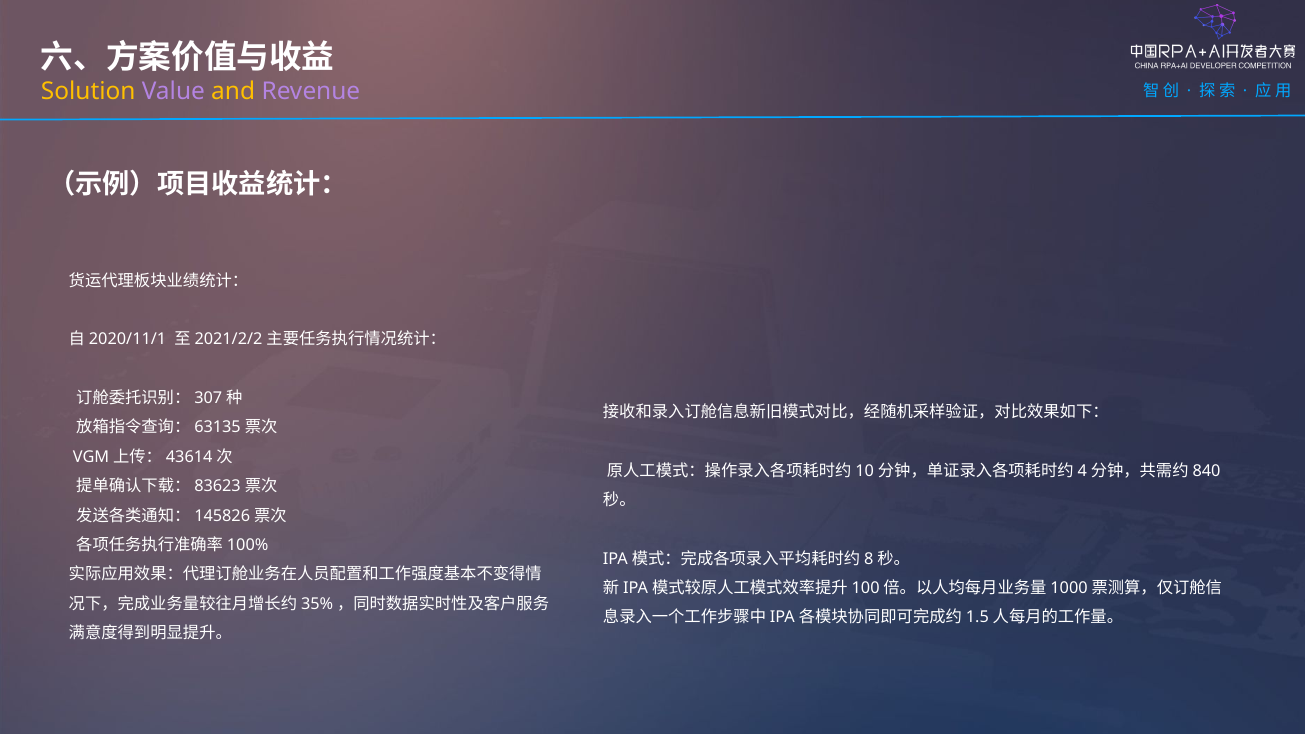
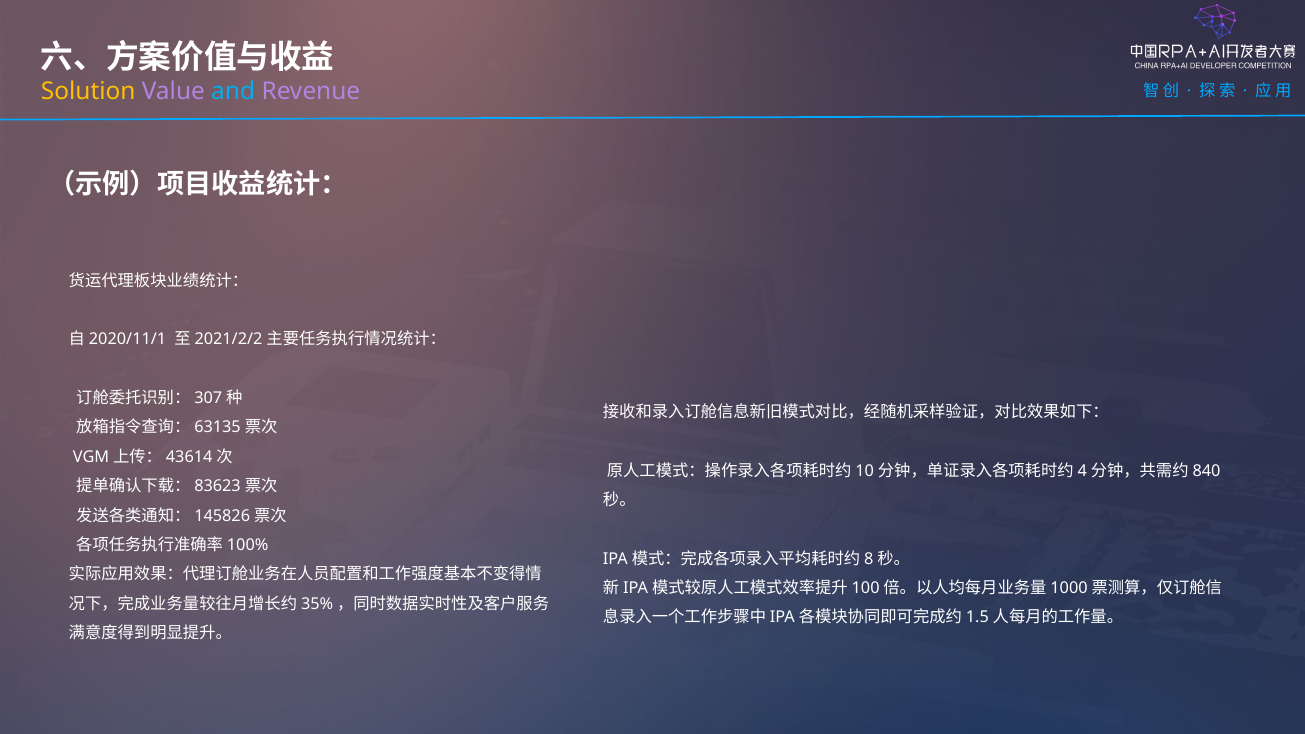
and colour: yellow -> light blue
